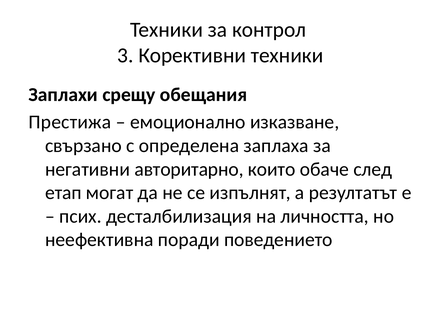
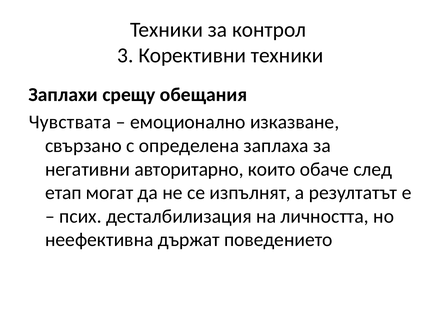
Престижа: Престижа -> Чувствата
поради: поради -> държат
